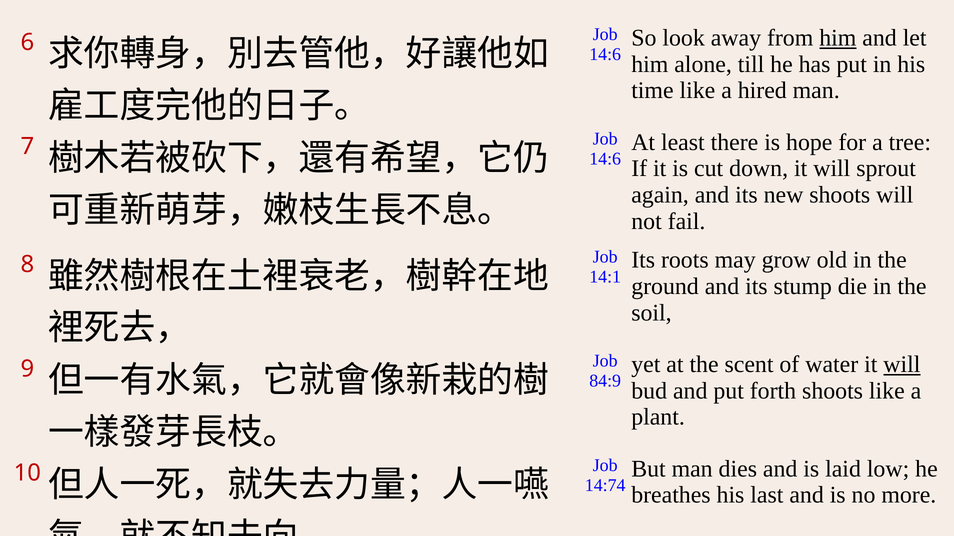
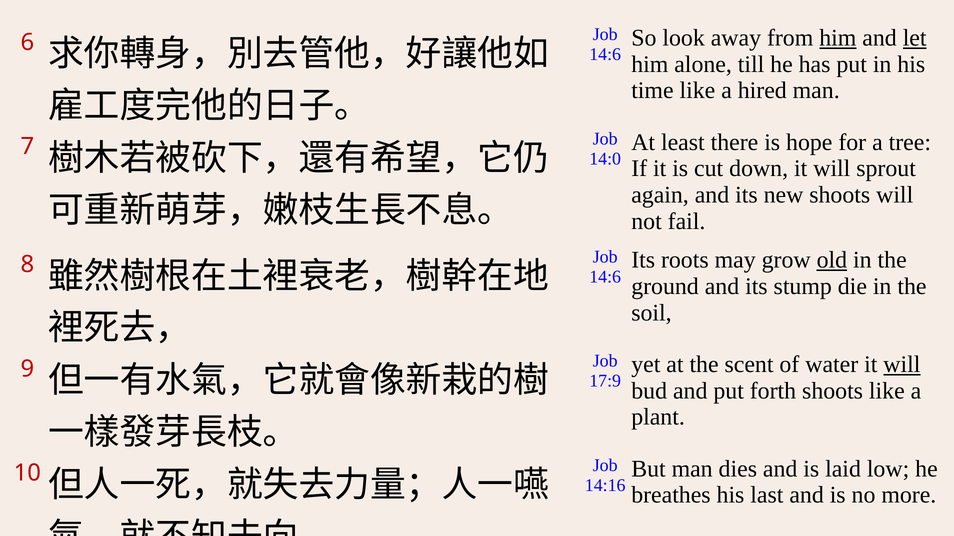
let underline: none -> present
14:6 at (605, 159): 14:6 -> 14:0
old underline: none -> present
14:1 at (605, 277): 14:1 -> 14:6
84:9: 84:9 -> 17:9
14:74: 14:74 -> 14:16
